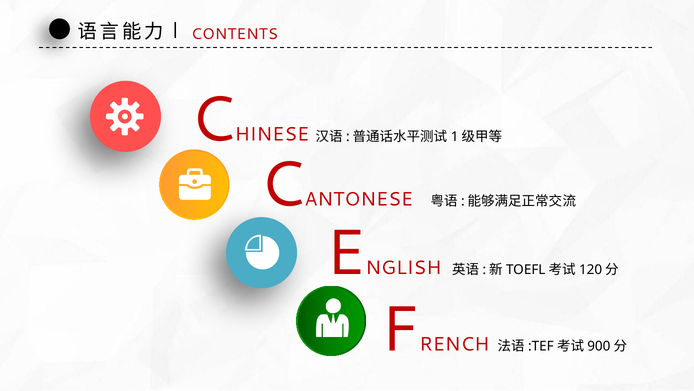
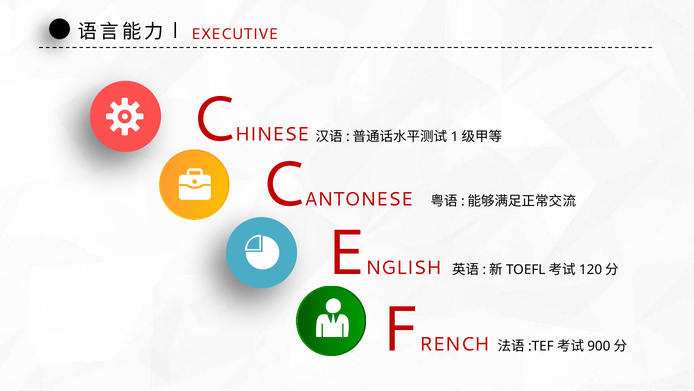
CONTENTS: CONTENTS -> EXECUTIVE
